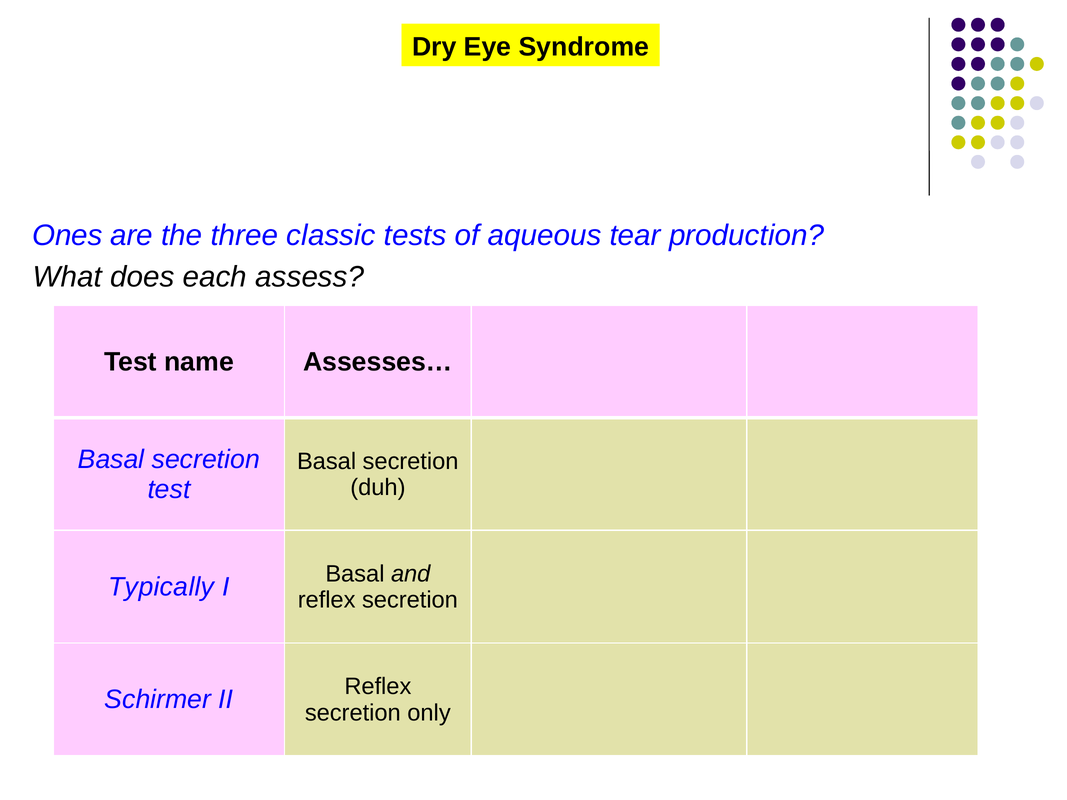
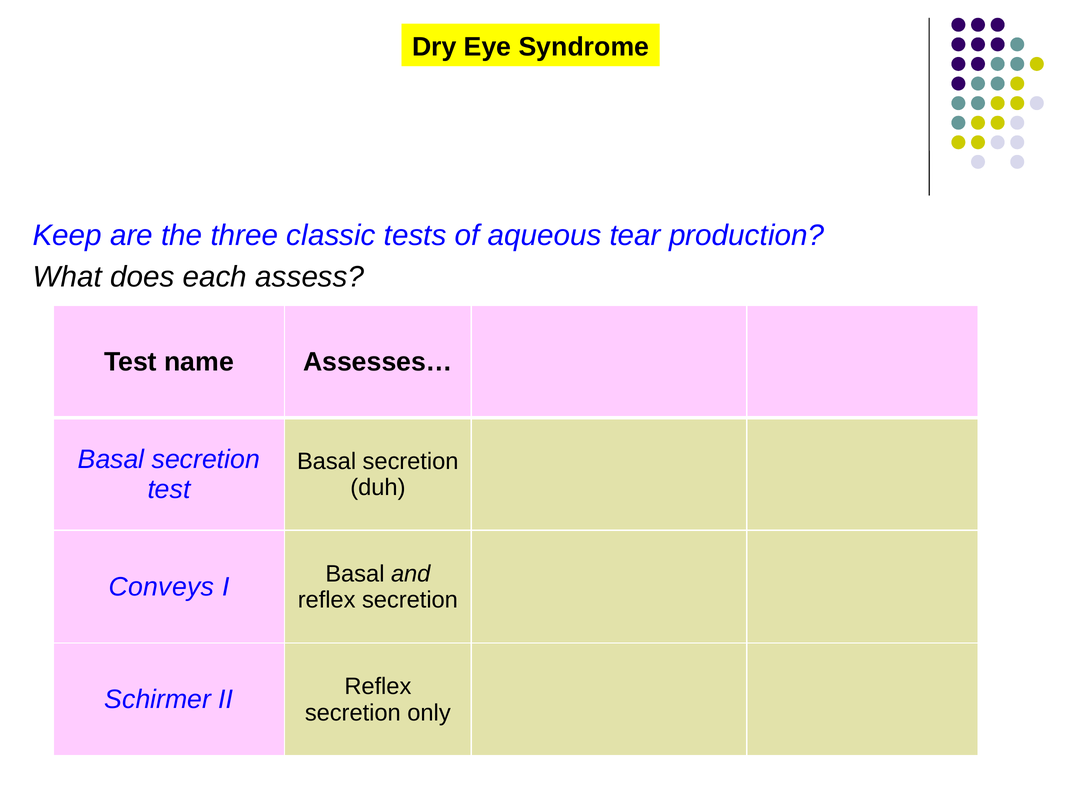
Ones: Ones -> Keep
Typically: Typically -> Conveys
